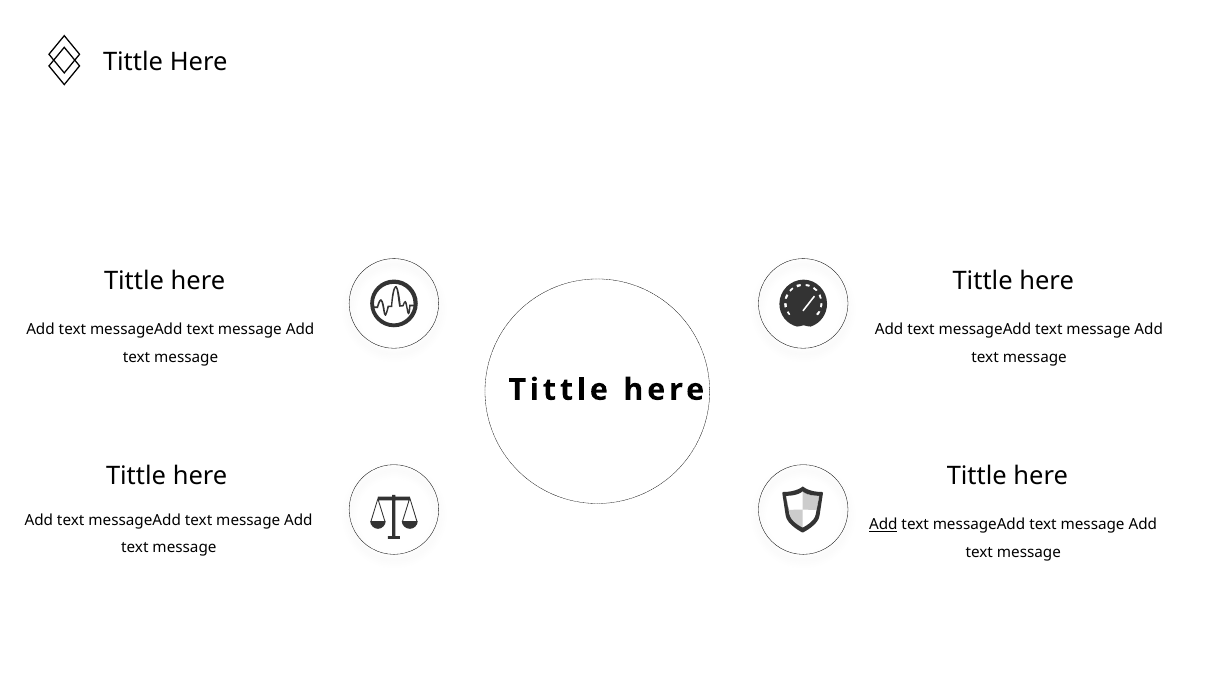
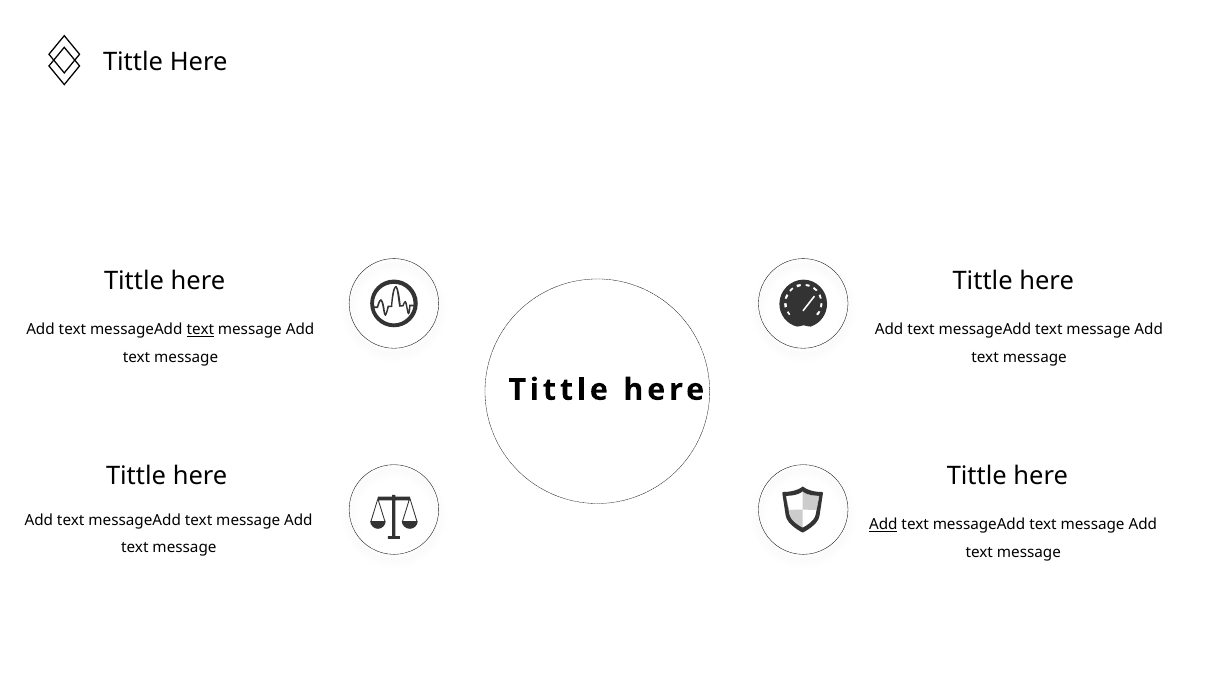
text at (200, 330) underline: none -> present
